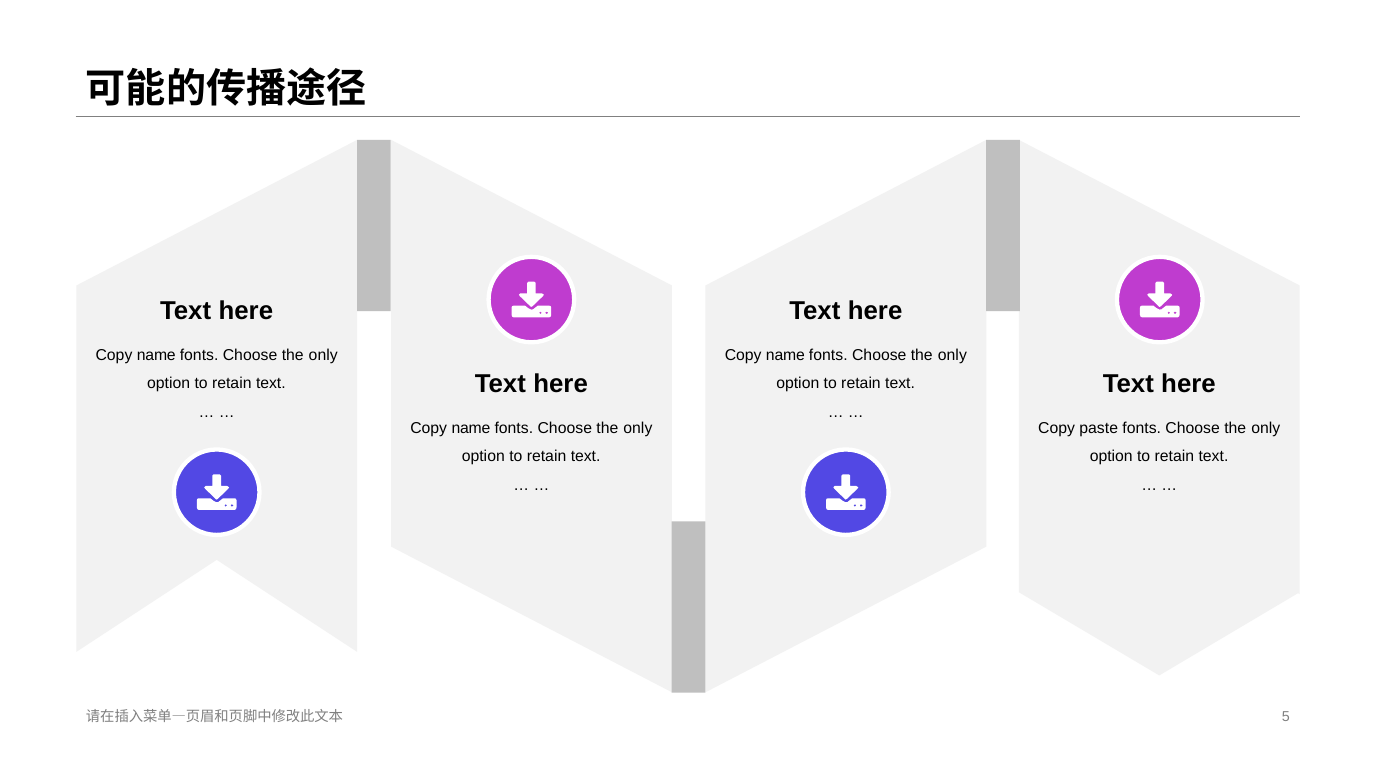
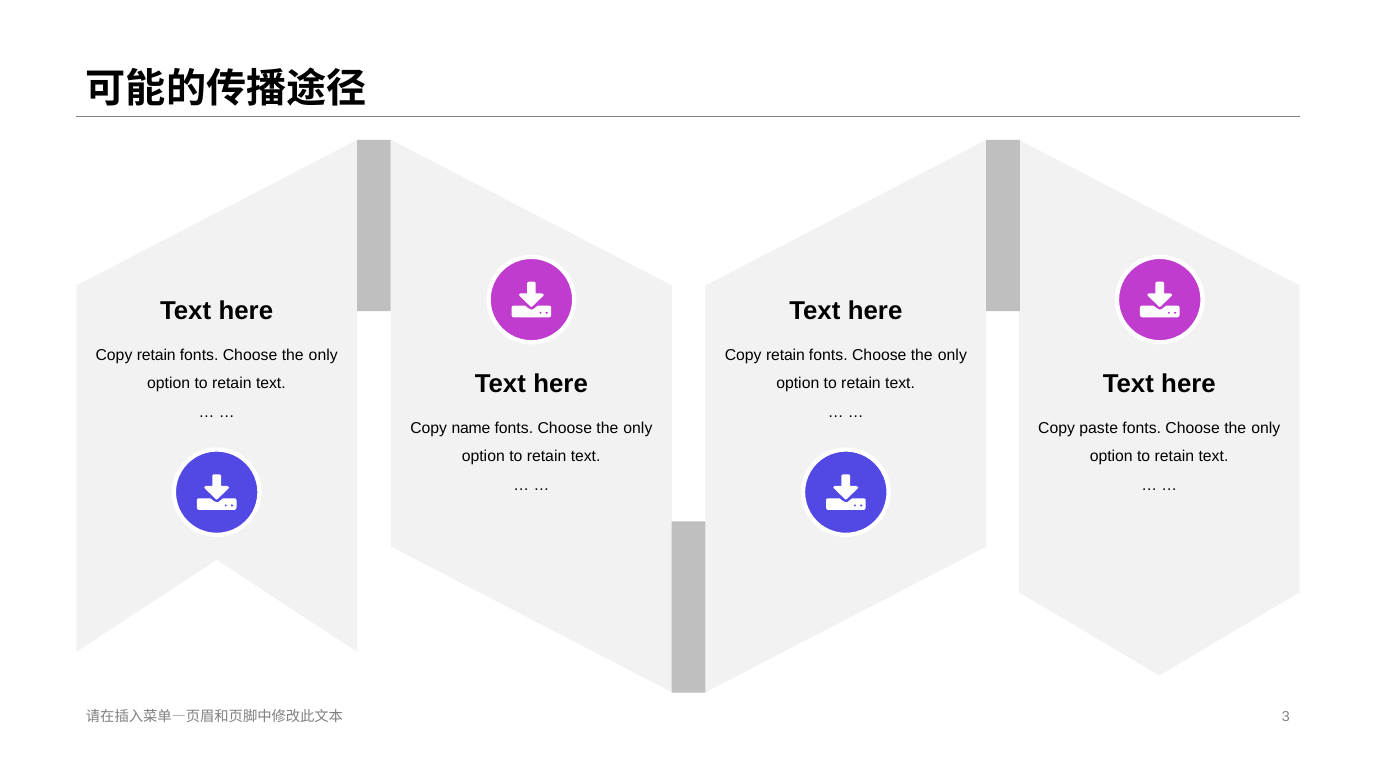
name at (156, 355): name -> retain
name at (785, 355): name -> retain
5: 5 -> 3
